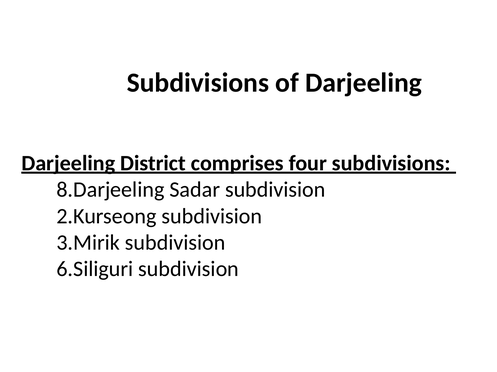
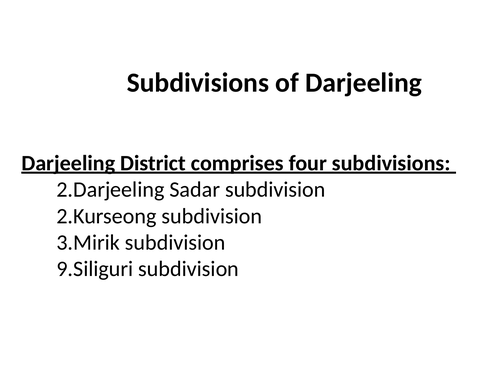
8.Darjeeling: 8.Darjeeling -> 2.Darjeeling
6.Siliguri: 6.Siliguri -> 9.Siliguri
